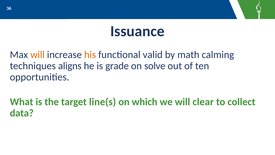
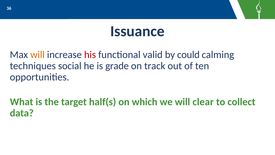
his colour: orange -> red
math: math -> could
aligns: aligns -> social
solve: solve -> track
line(s: line(s -> half(s
